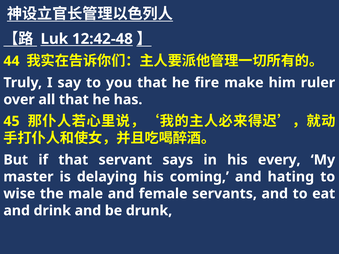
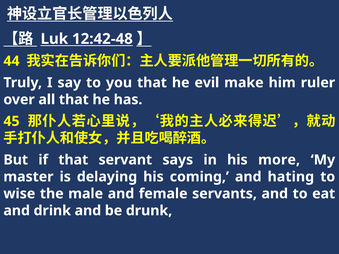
fire: fire -> evil
every: every -> more
